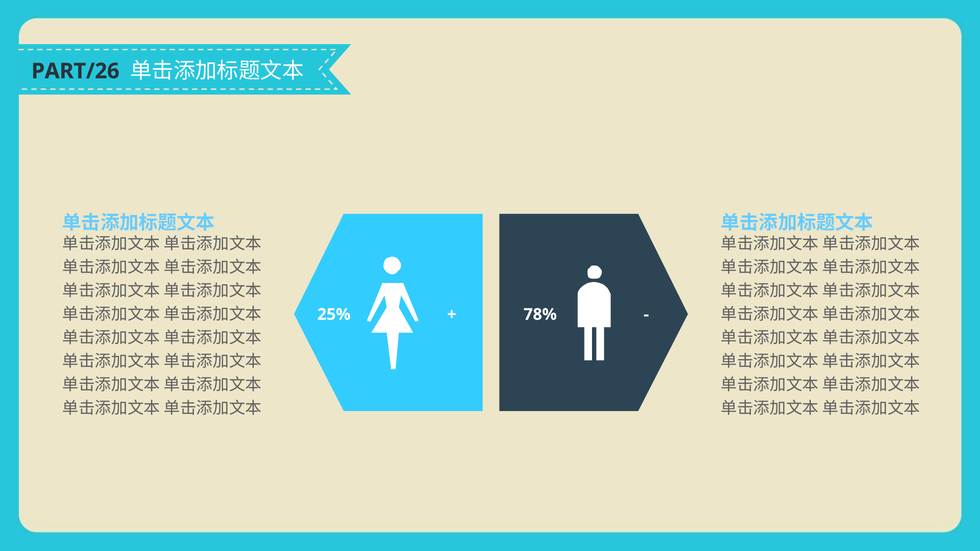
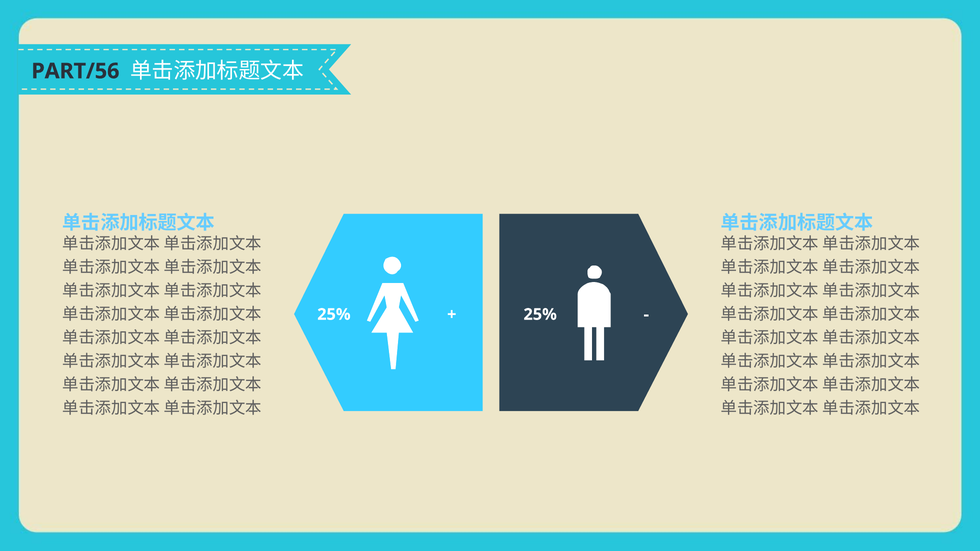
PART/26: PART/26 -> PART/56
25% 78%: 78% -> 25%
